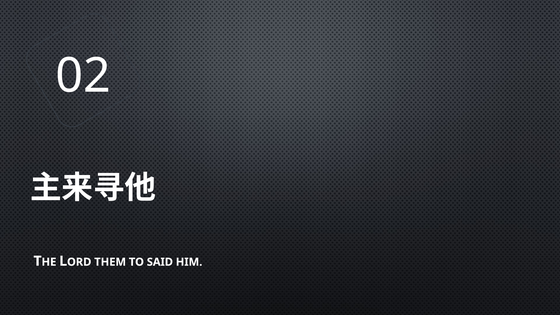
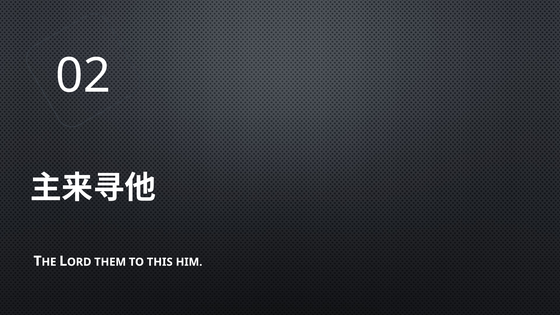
SAID: SAID -> THIS
